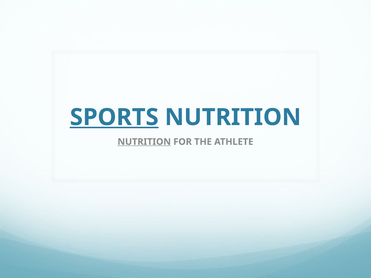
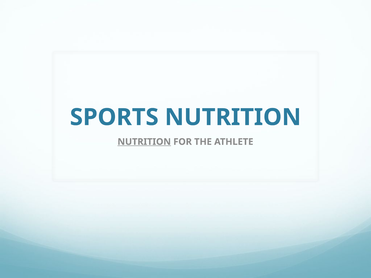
SPORTS underline: present -> none
